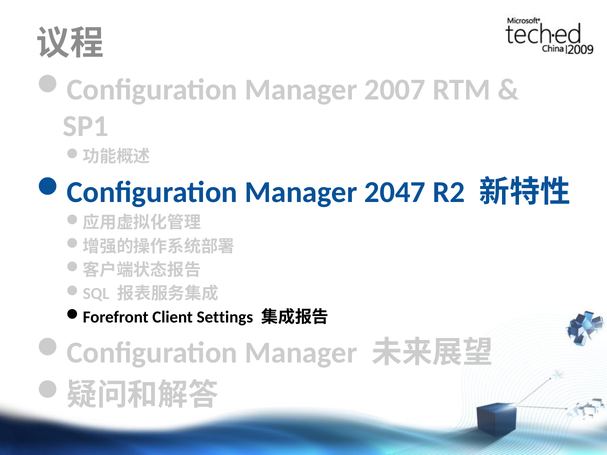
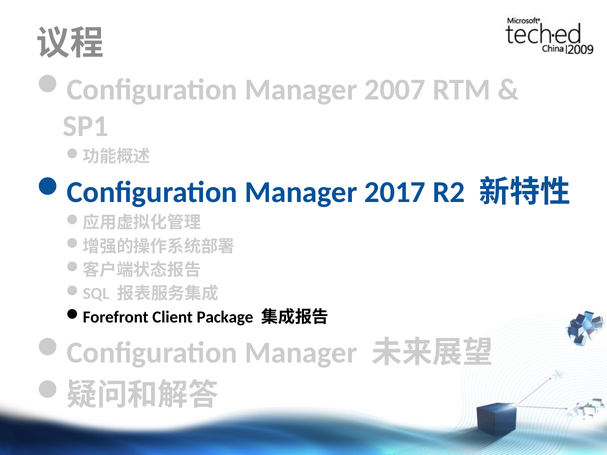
2047: 2047 -> 2017
Settings: Settings -> Package
